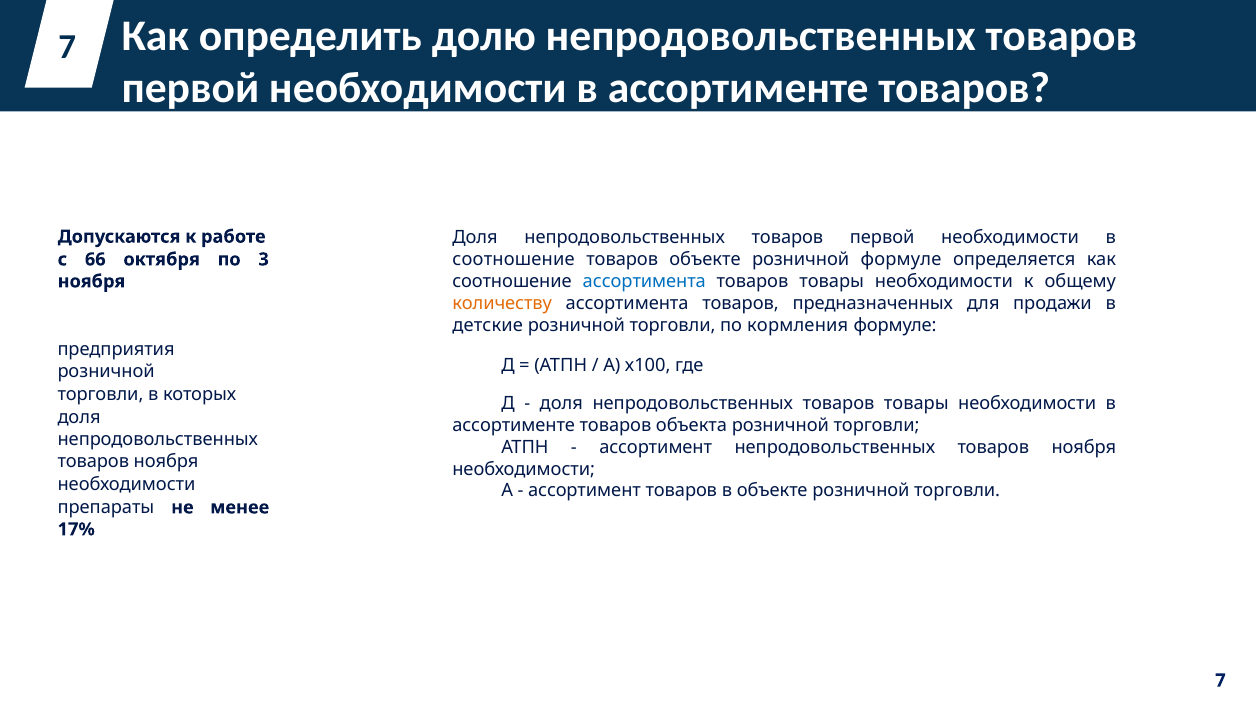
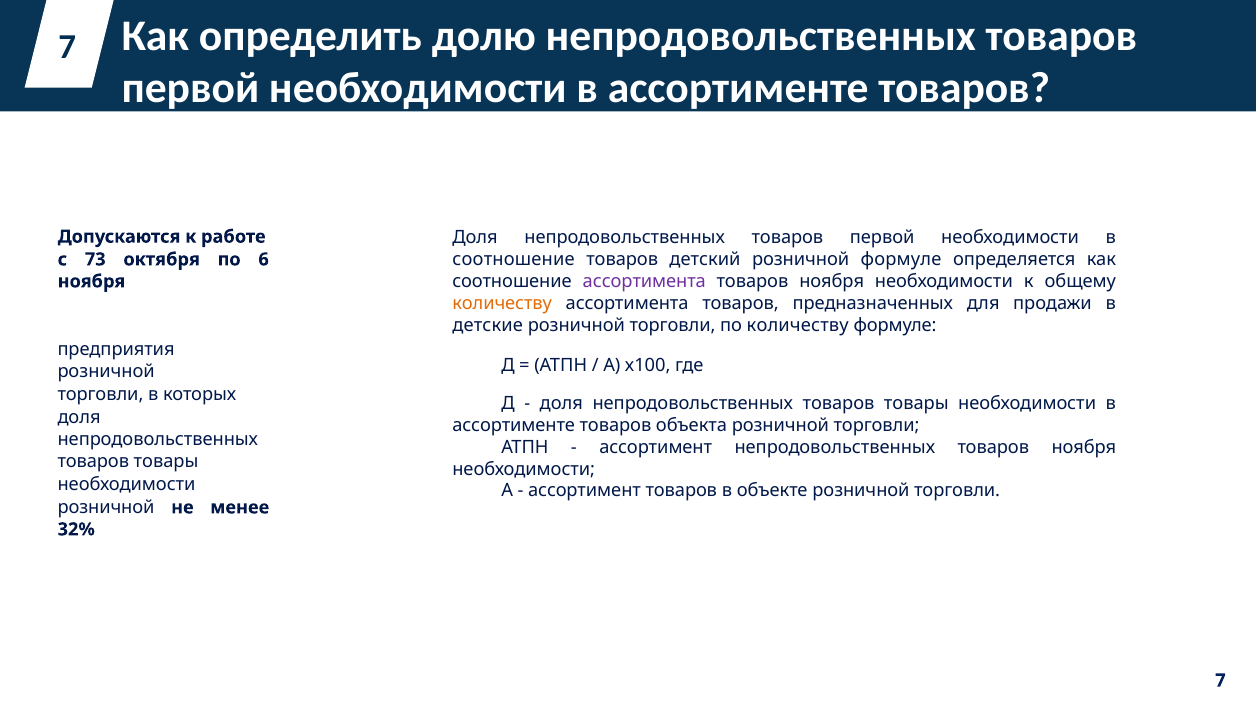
товаров объекте: объекте -> детский
66: 66 -> 73
3: 3 -> 6
ассортимента at (644, 281) colour: blue -> purple
товары at (832, 281): товары -> ноября
по кормления: кормления -> количеству
ноября at (166, 462): ноября -> товары
препараты at (106, 507): препараты -> розничной
17%: 17% -> 32%
